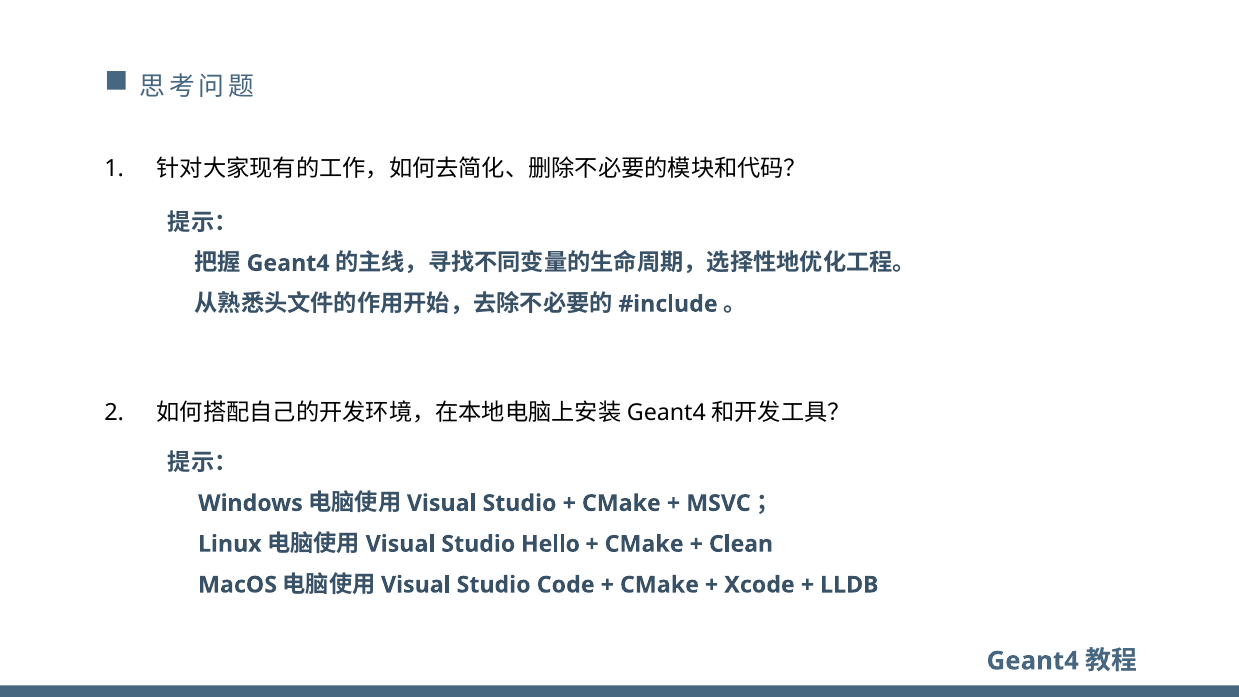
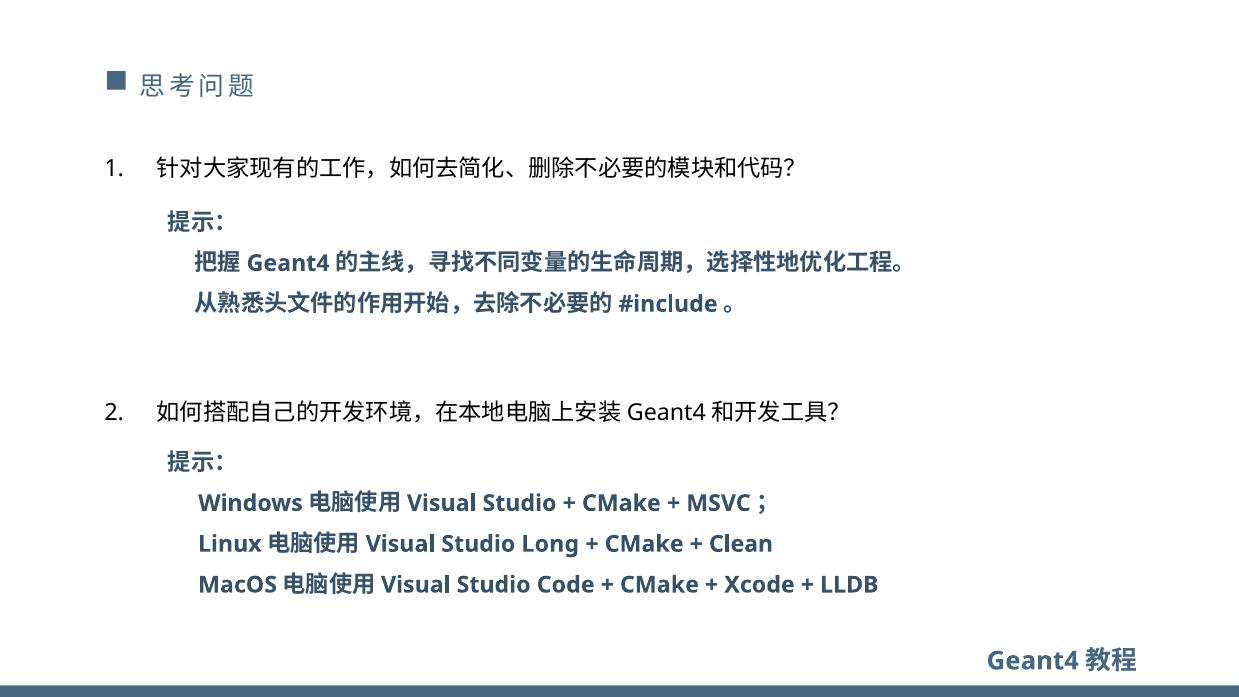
Hello: Hello -> Long
